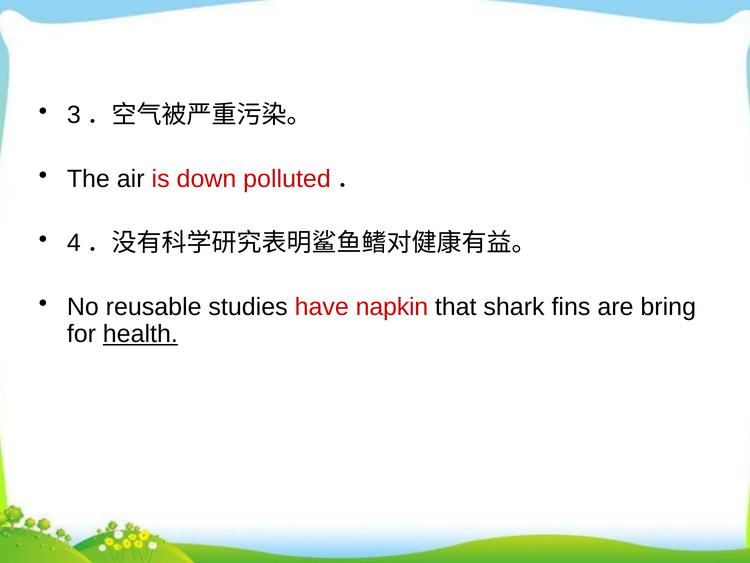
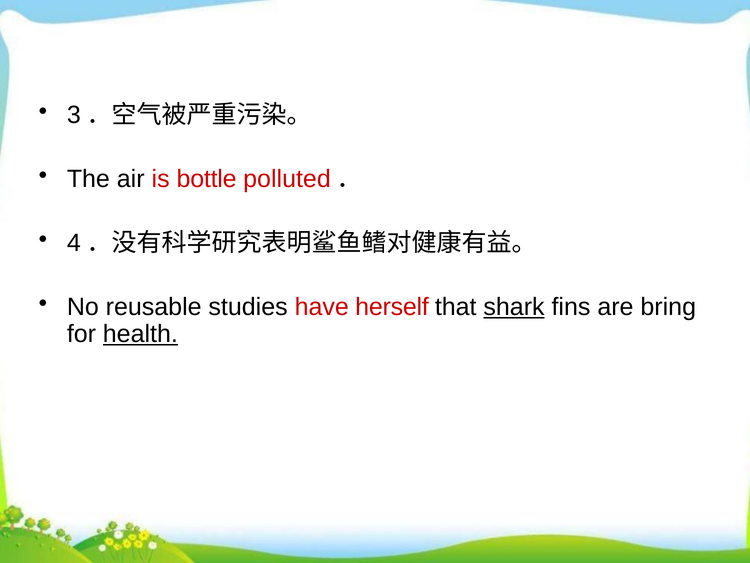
down: down -> bottle
napkin: napkin -> herself
shark underline: none -> present
